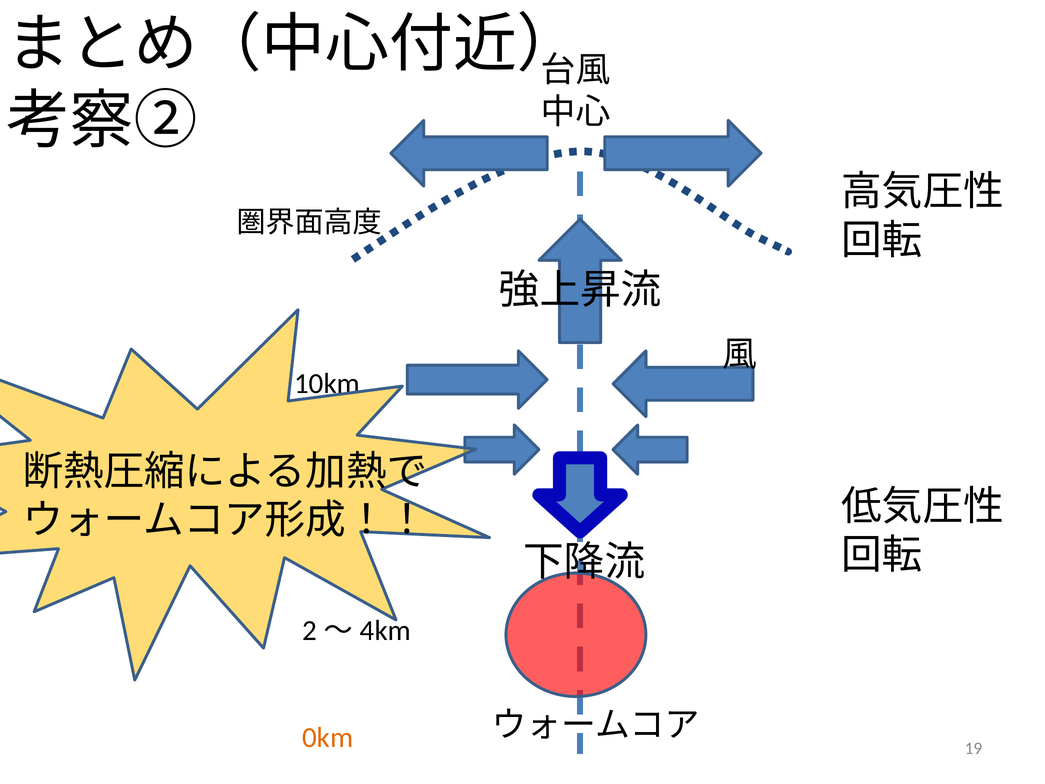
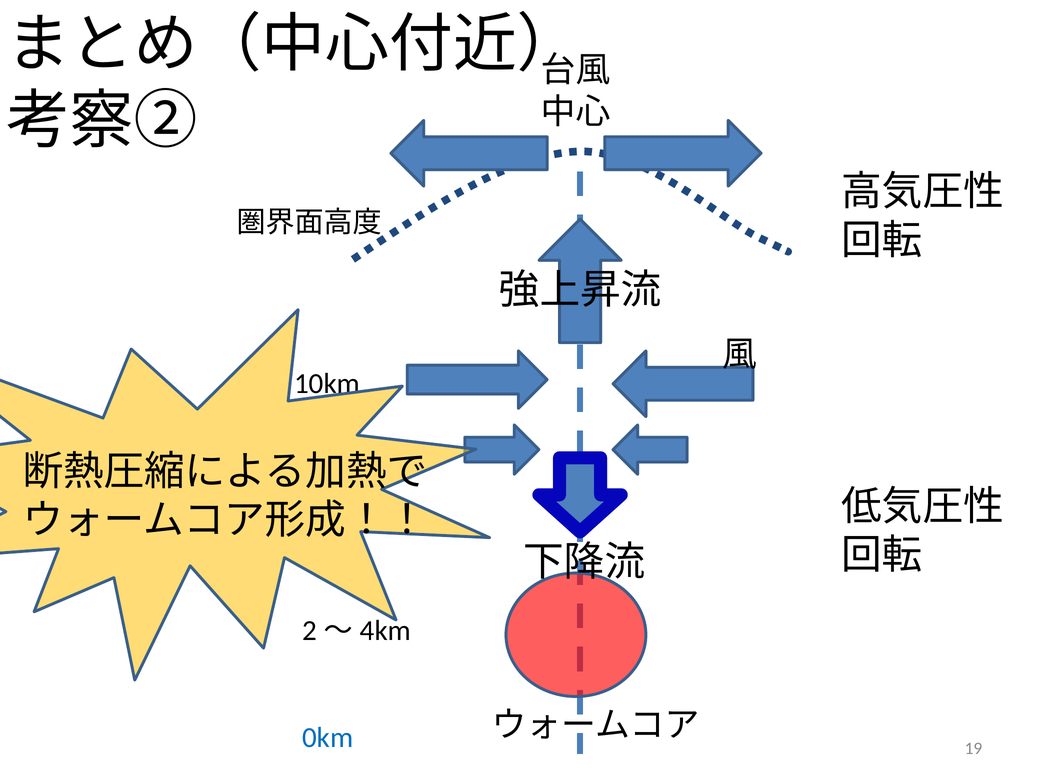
0km colour: orange -> blue
